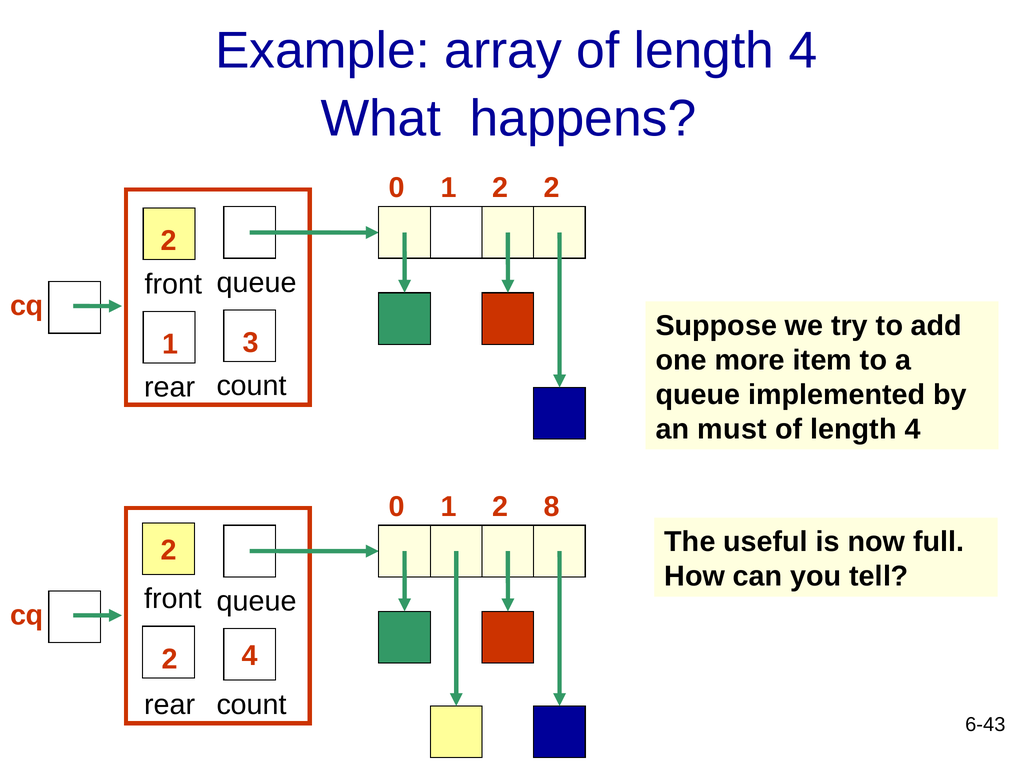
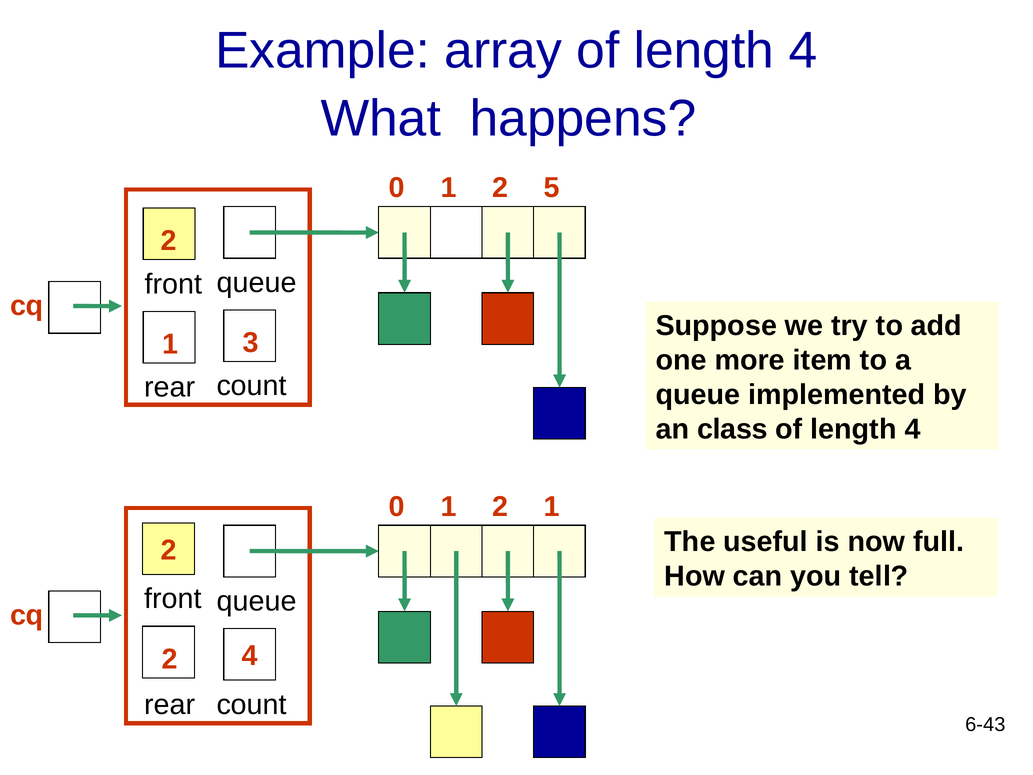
0 2: 2 -> 5
must: must -> class
0 8: 8 -> 1
